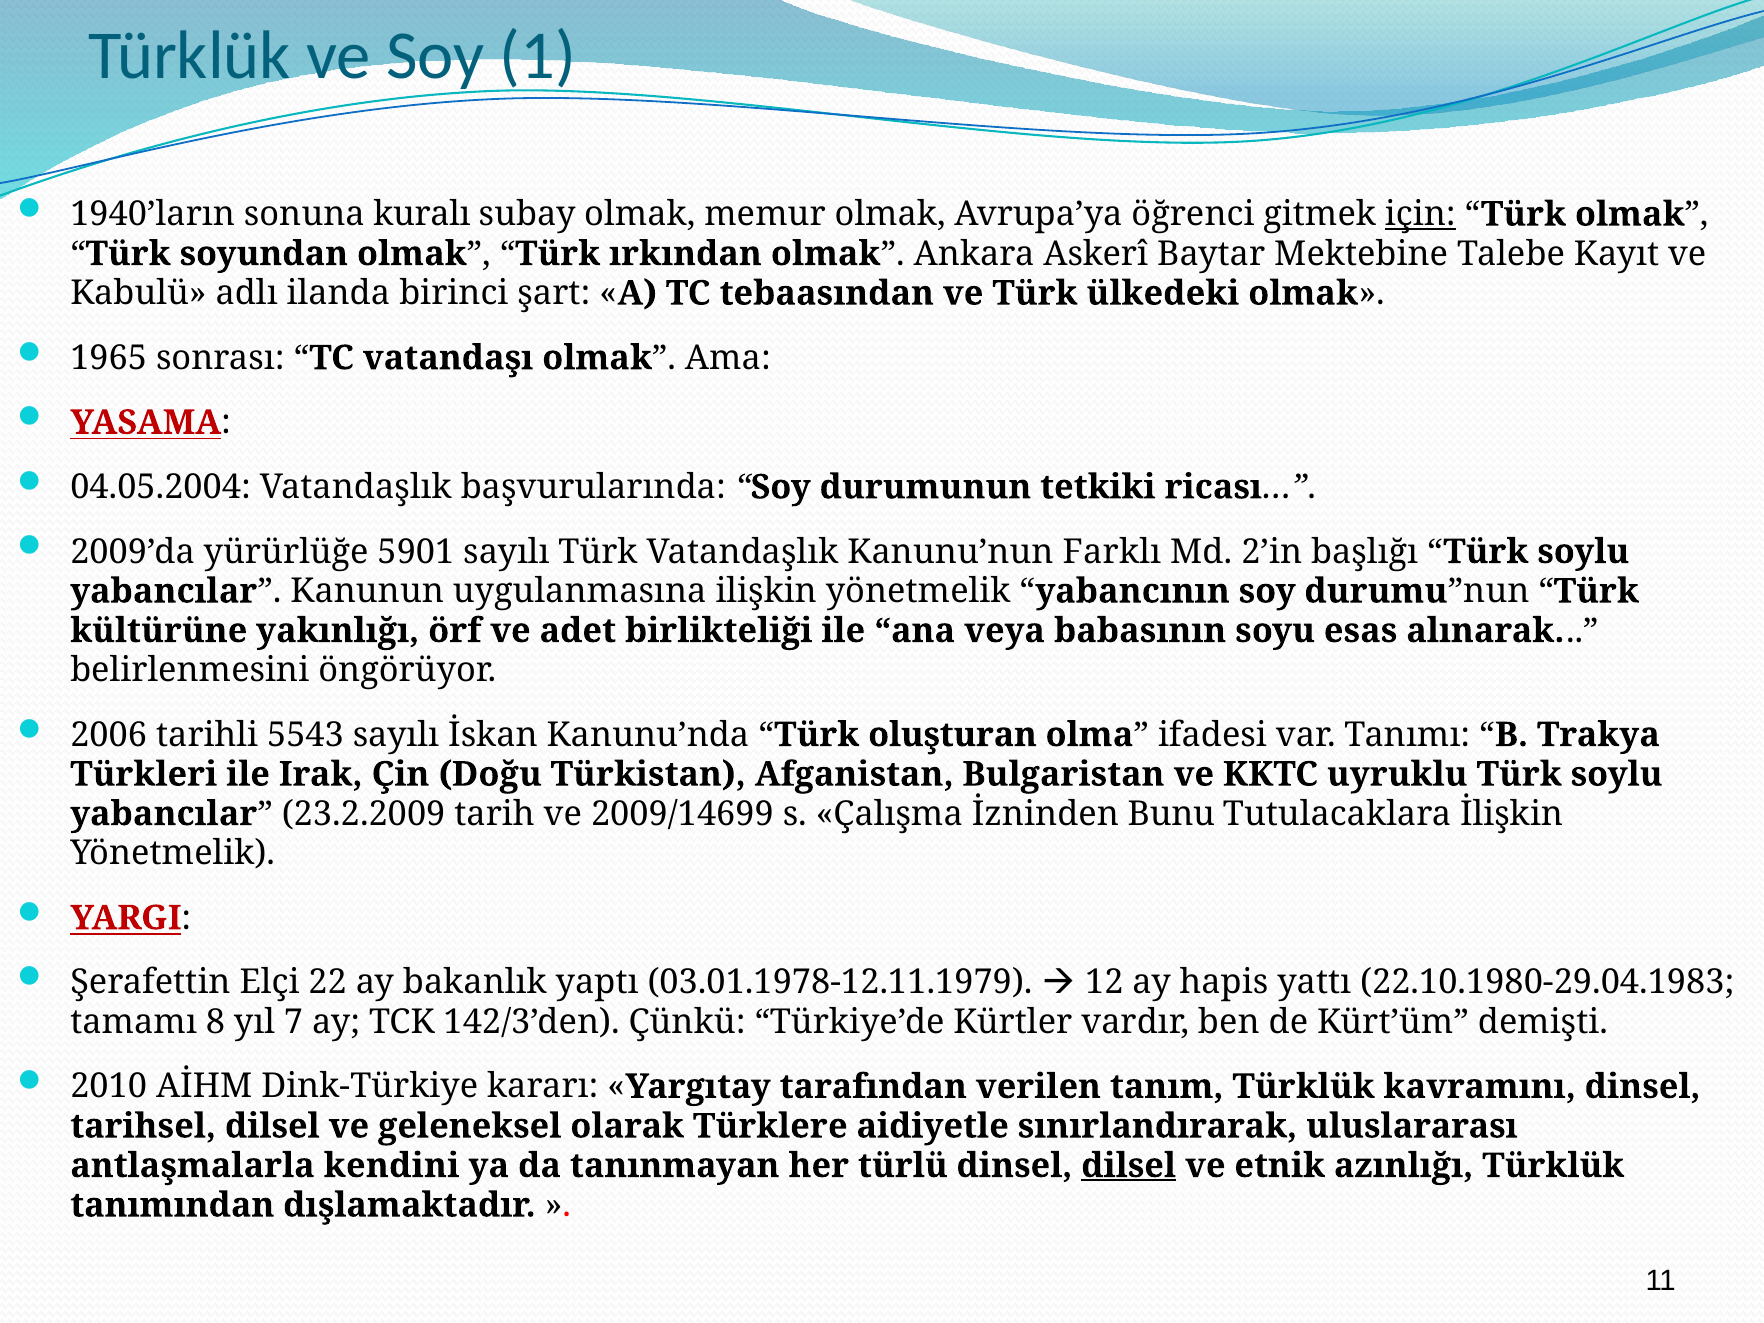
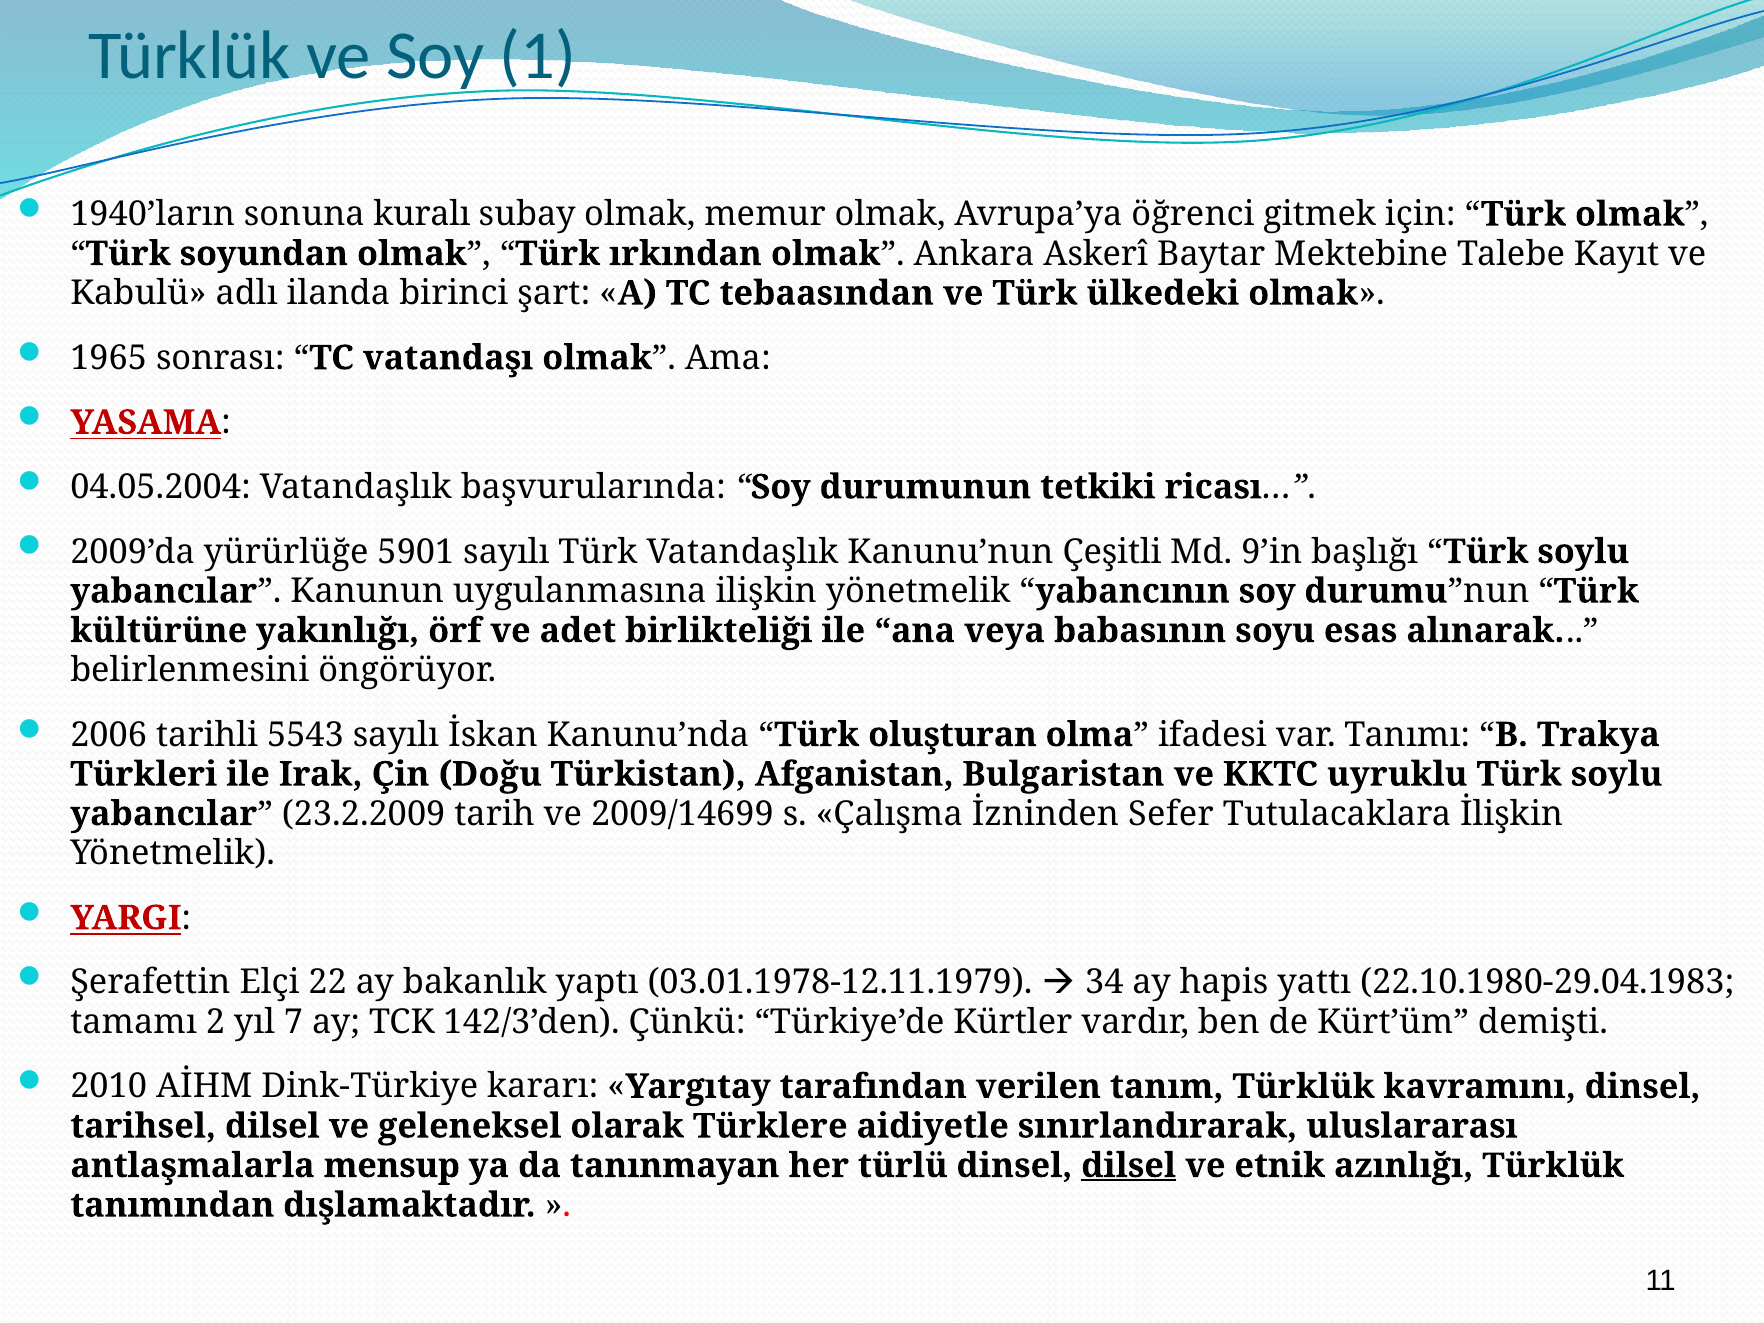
için underline: present -> none
Farklı: Farklı -> Çeşitli
2’in: 2’in -> 9’in
Bunu: Bunu -> Sefer
12: 12 -> 34
8: 8 -> 2
kendini: kendini -> mensup
